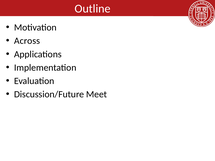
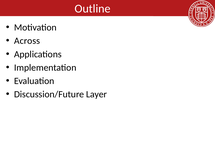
Meet: Meet -> Layer
